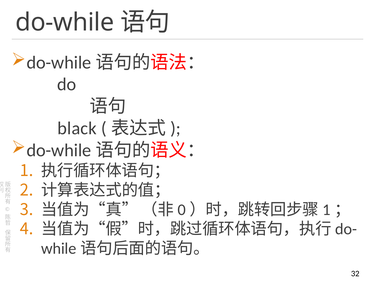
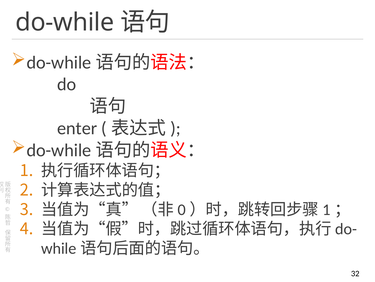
black: black -> enter
